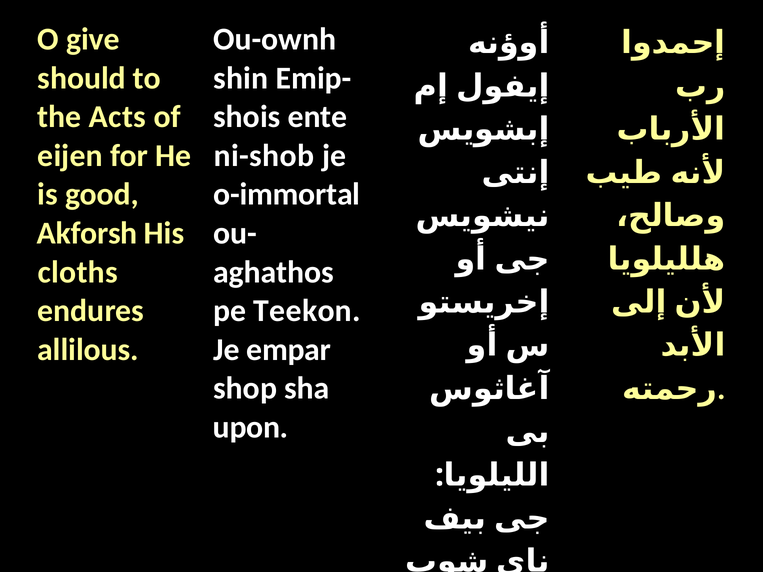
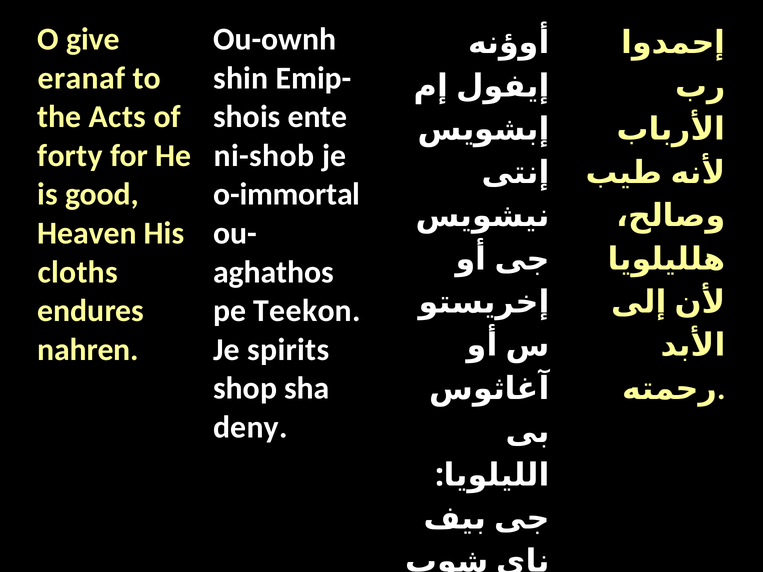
should: should -> eranaf
eijen: eijen -> forty
Akforsh: Akforsh -> Heaven
allilous: allilous -> nahren
empar: empar -> spirits
upon: upon -> deny
